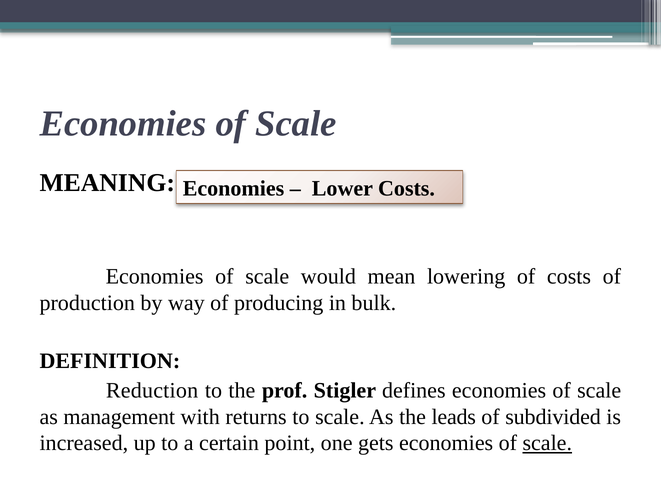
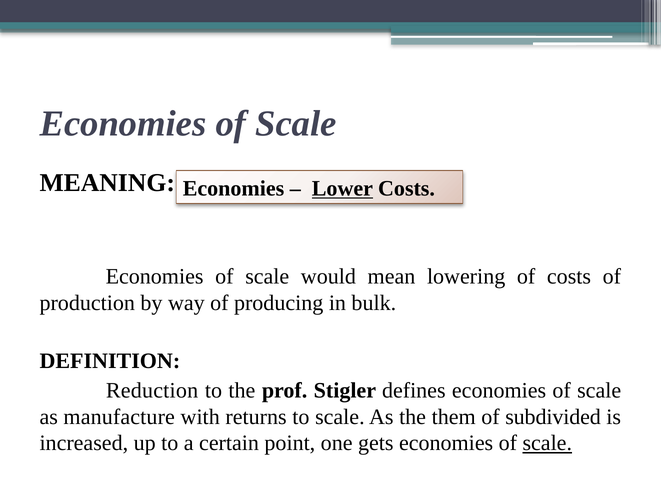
Lower underline: none -> present
management: management -> manufacture
leads: leads -> them
